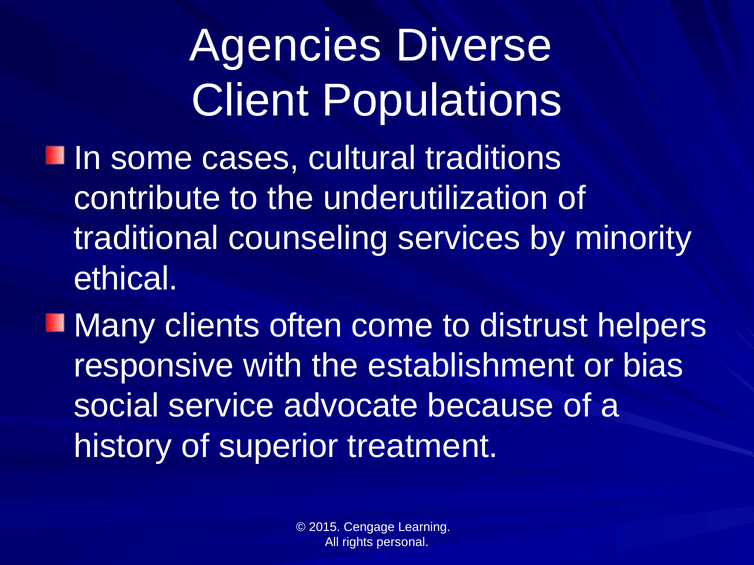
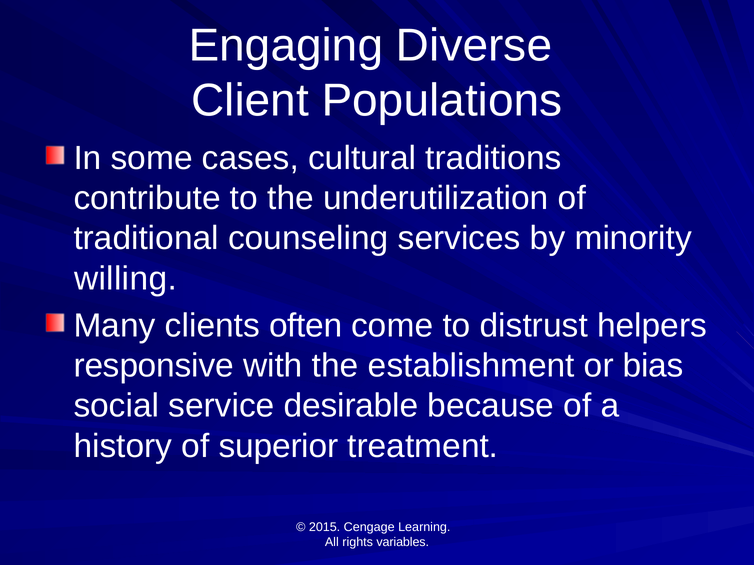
Agencies: Agencies -> Engaging
ethical: ethical -> willing
advocate: advocate -> desirable
personal: personal -> variables
